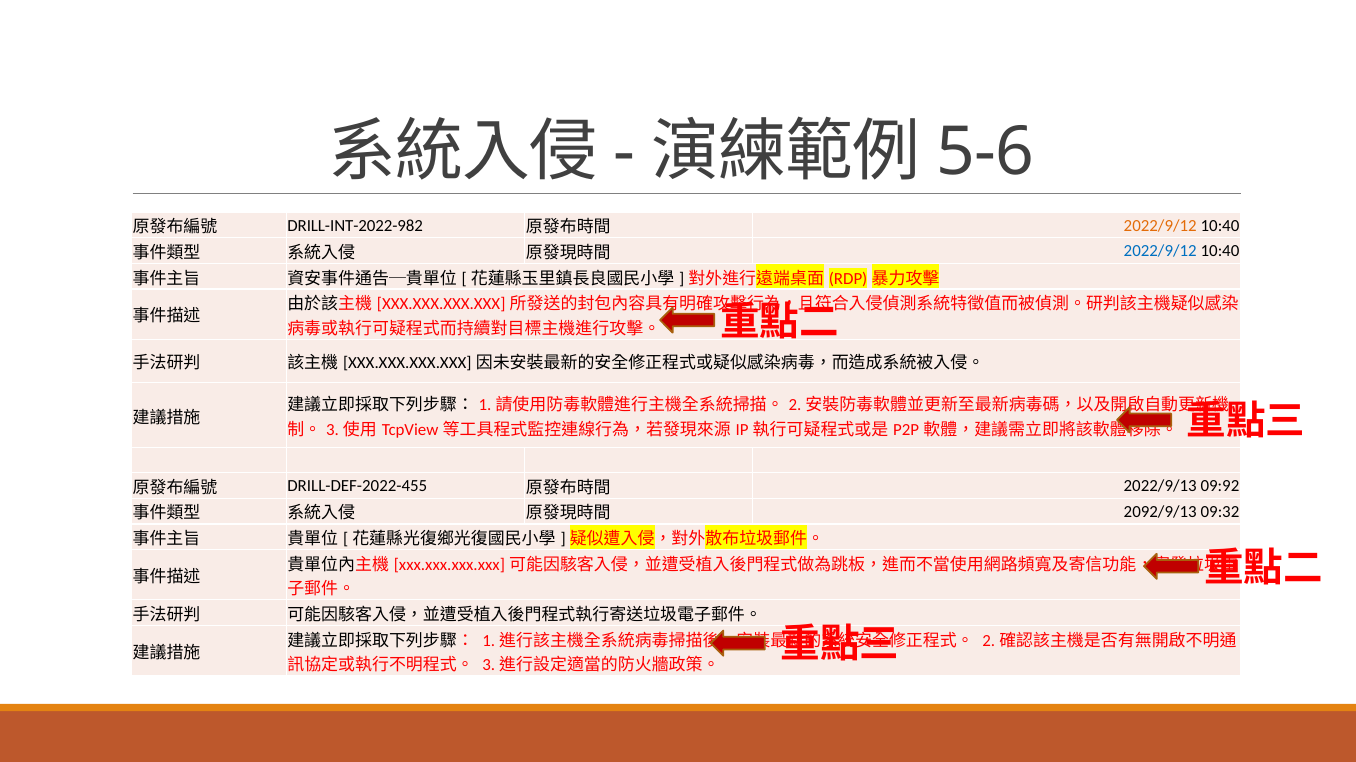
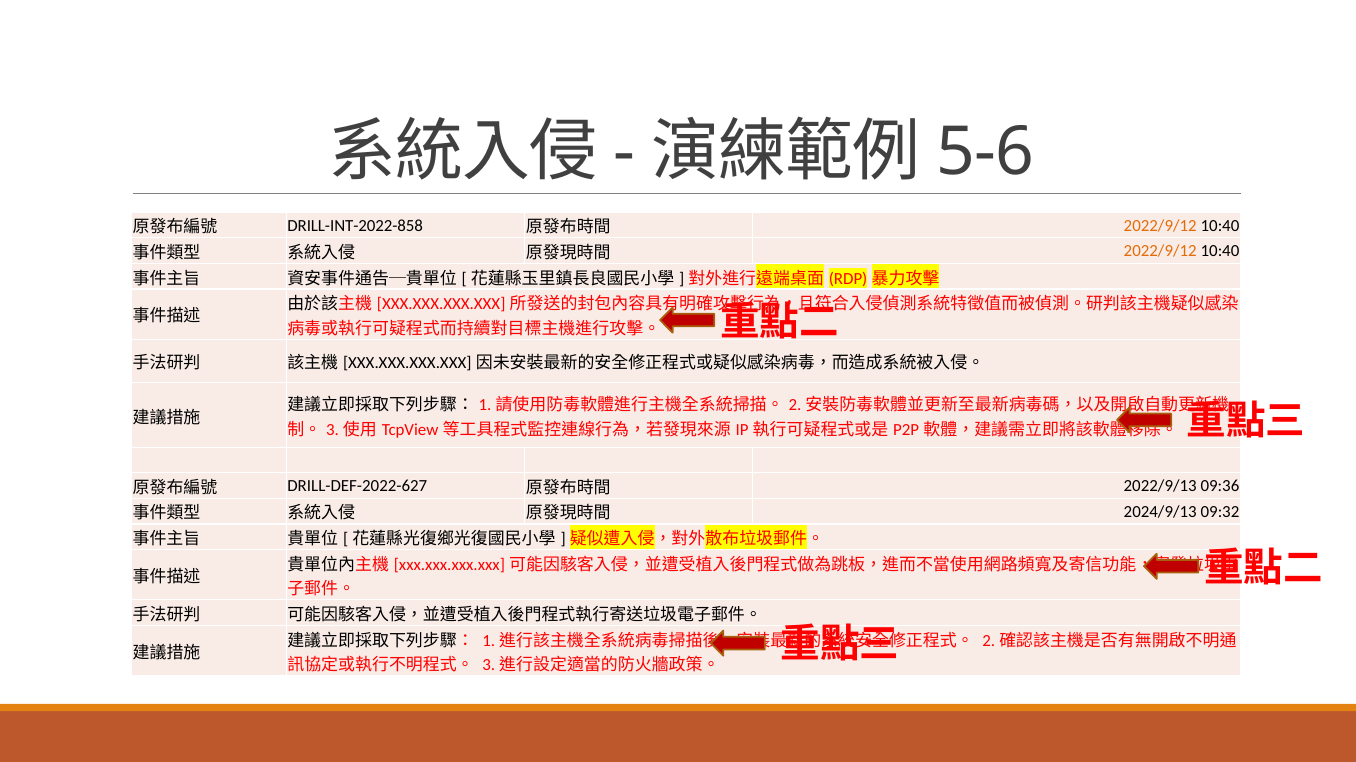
DRILL-INT-2022-982: DRILL-INT-2022-982 -> DRILL-INT-2022-858
2022/9/12 at (1160, 251) colour: blue -> orange
DRILL-DEF-2022-455: DRILL-DEF-2022-455 -> DRILL-DEF-2022-627
09:92: 09:92 -> 09:36
2092/9/13: 2092/9/13 -> 2024/9/13
